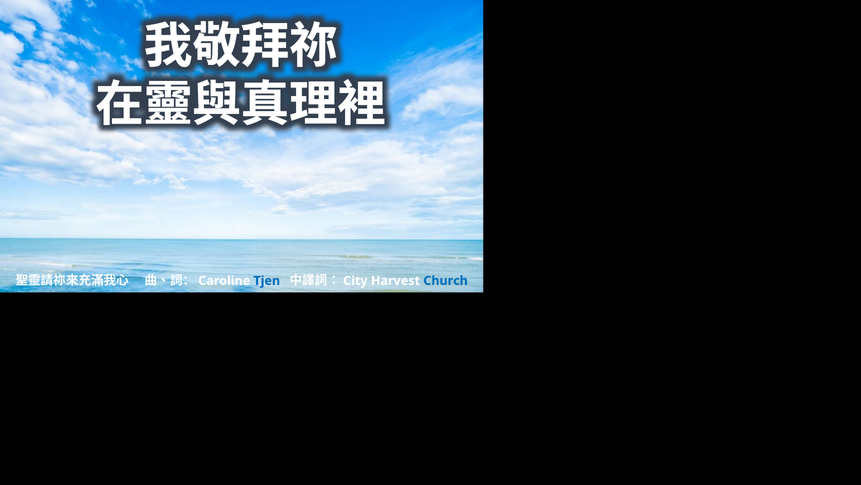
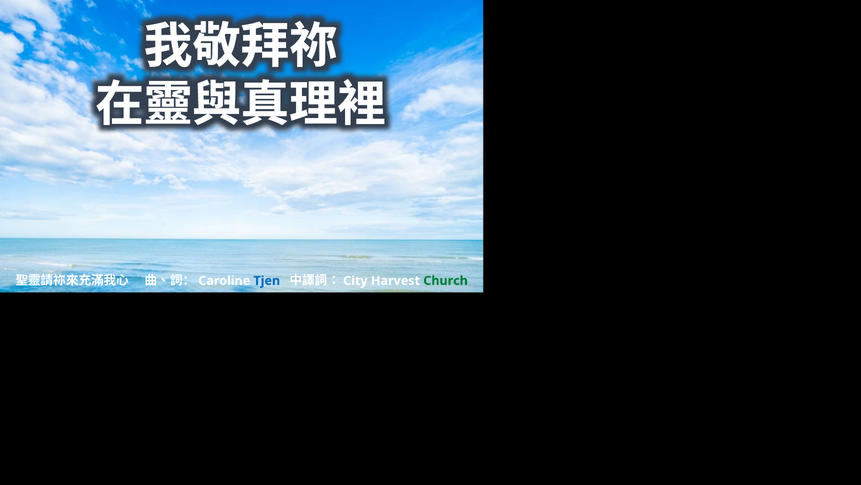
Church colour: blue -> green
